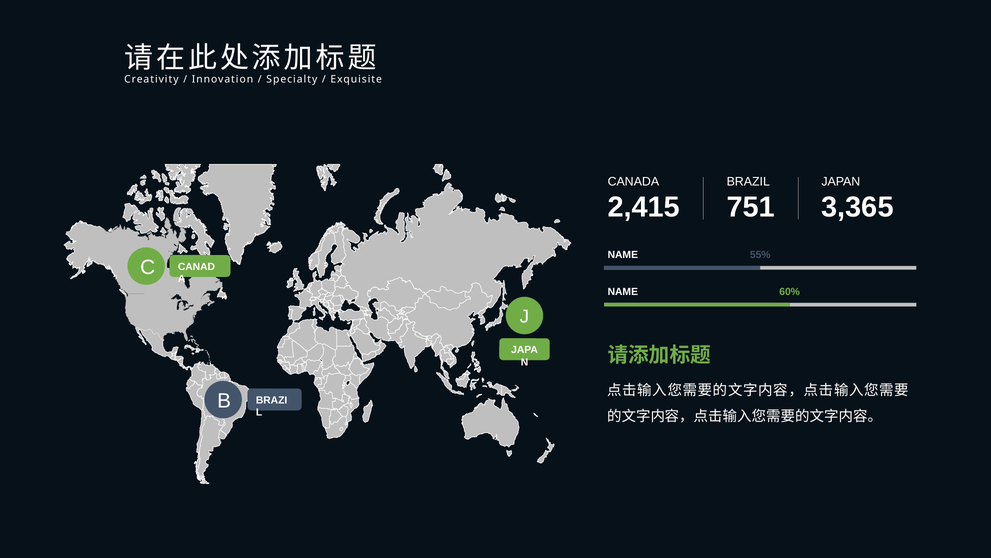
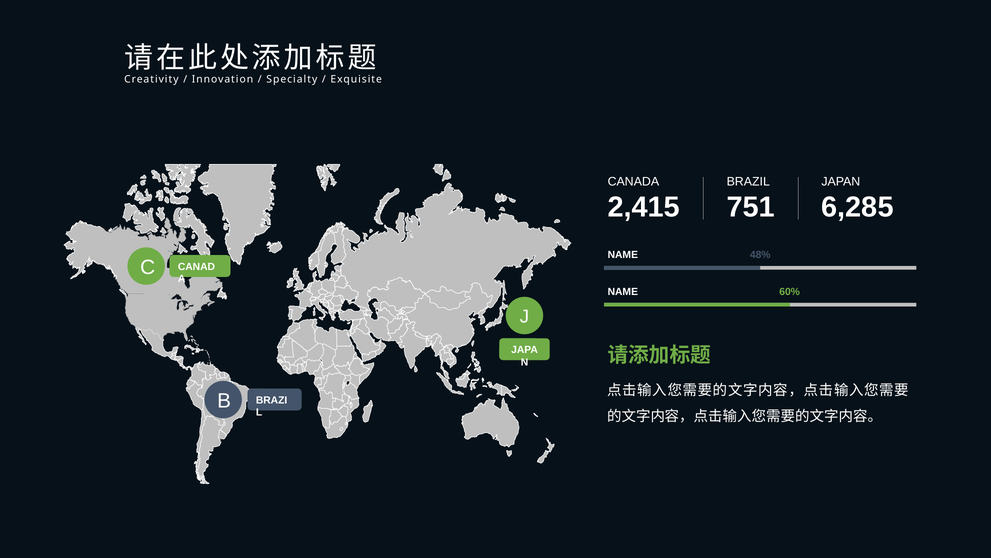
3,365: 3,365 -> 6,285
55%: 55% -> 48%
